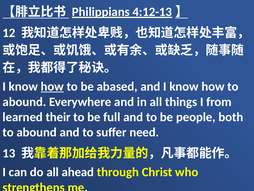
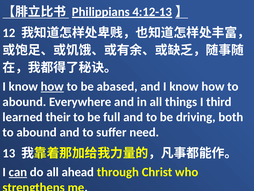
from: from -> third
people: people -> driving
can underline: none -> present
